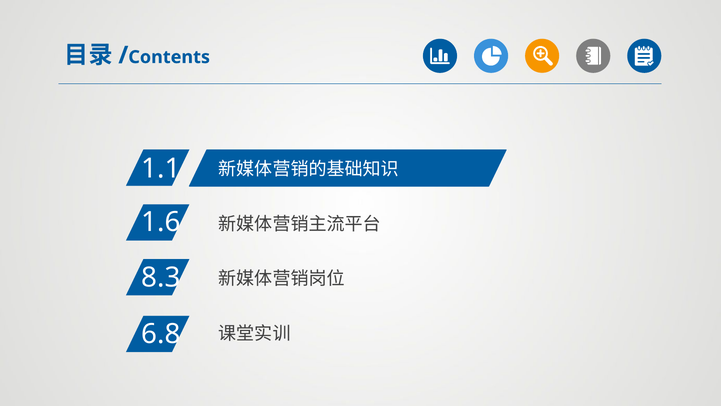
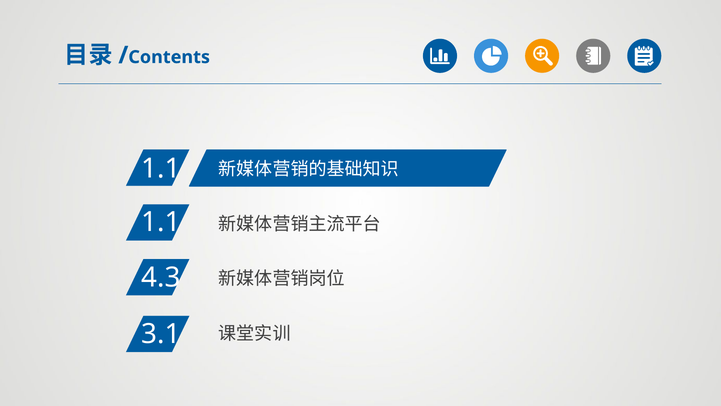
1.6 at (161, 222): 1.6 -> 1.1
8.3: 8.3 -> 4.3
6.8: 6.8 -> 3.1
